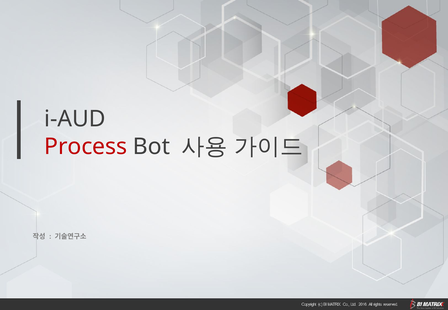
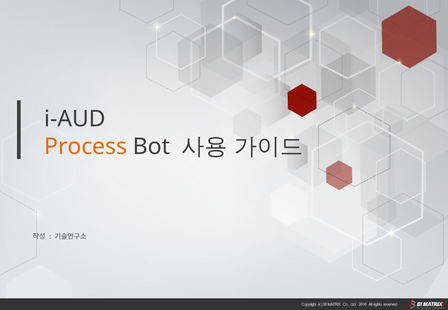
Process colour: red -> orange
